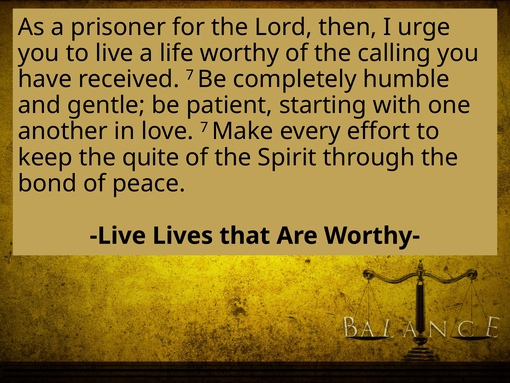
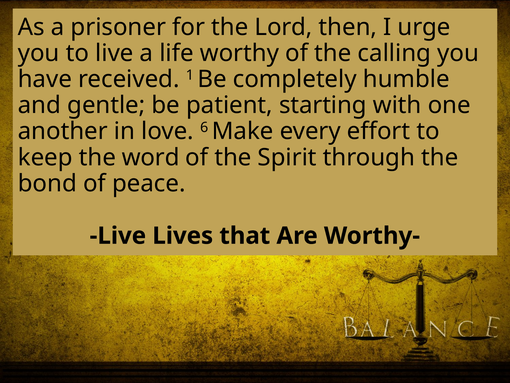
received 7: 7 -> 1
love 7: 7 -> 6
quite: quite -> word
